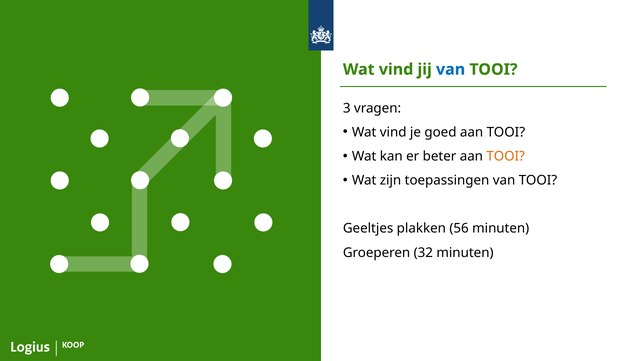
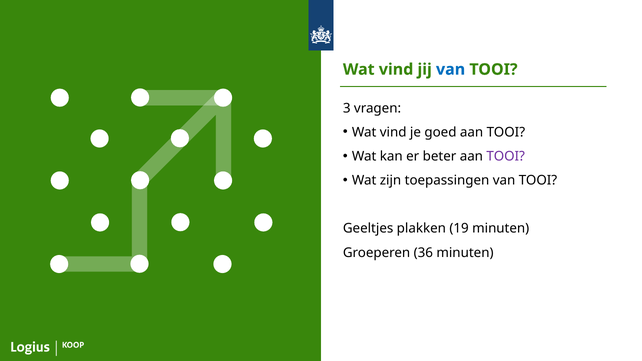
TOOI at (506, 156) colour: orange -> purple
56: 56 -> 19
32: 32 -> 36
